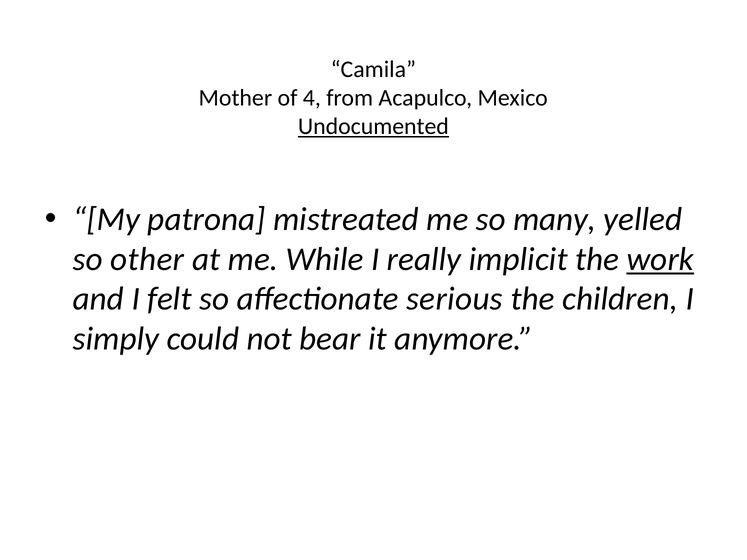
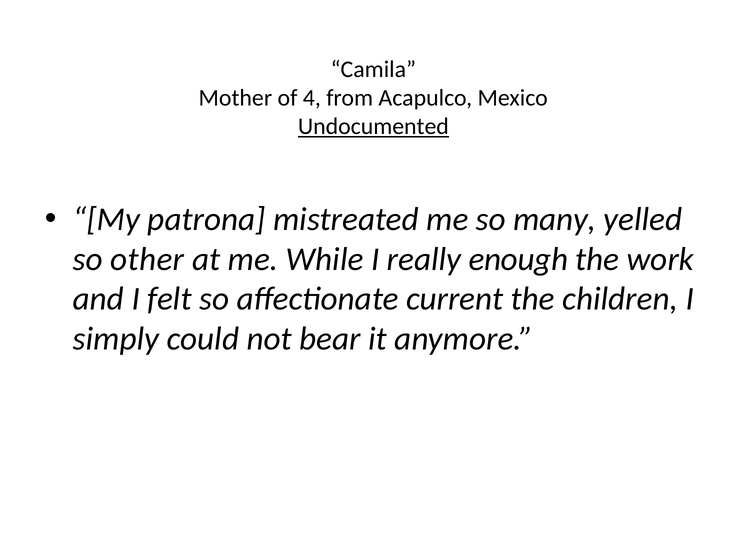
implicit: implicit -> enough
work underline: present -> none
serious: serious -> current
